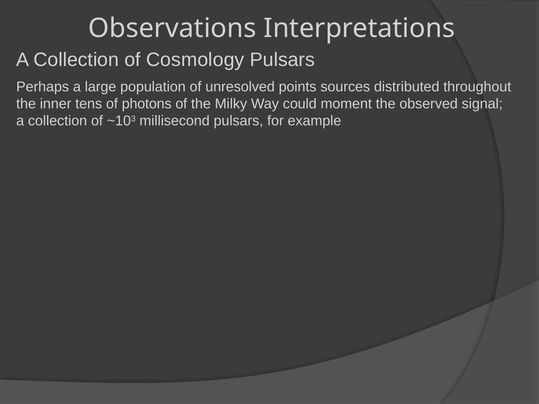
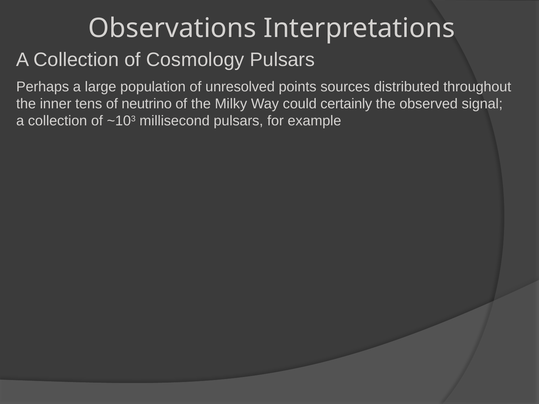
photons: photons -> neutrino
moment: moment -> certainly
